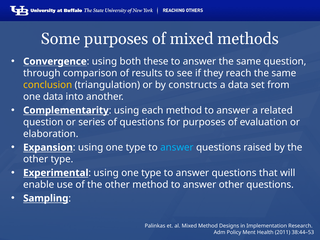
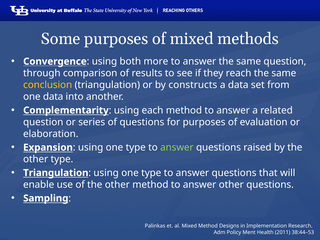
these: these -> more
answer at (177, 147) colour: light blue -> light green
Experimental at (56, 173): Experimental -> Triangulation
